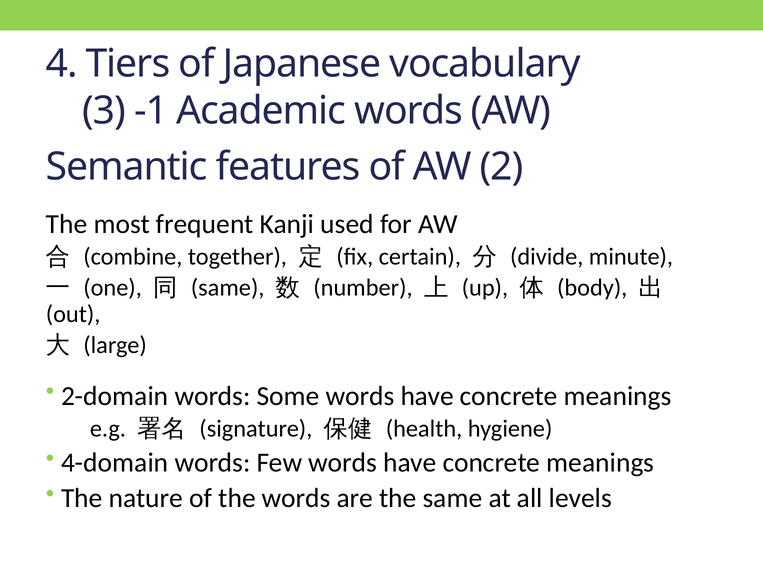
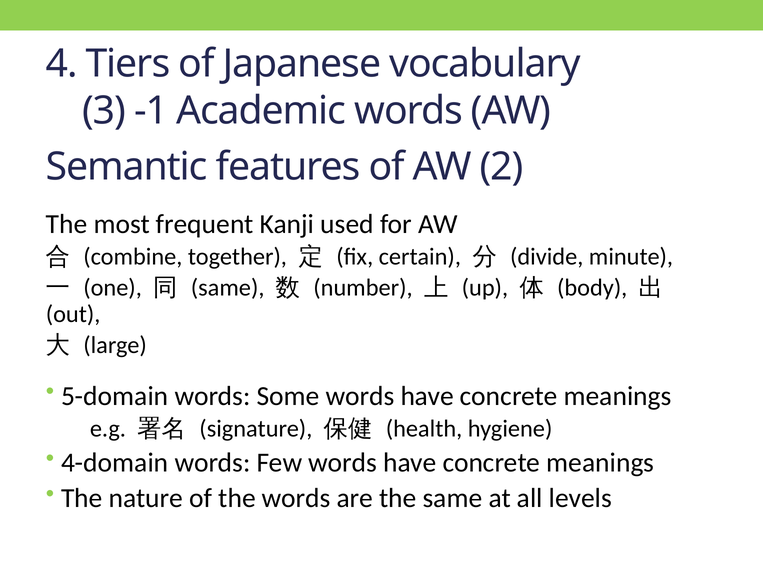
2-domain: 2-domain -> 5-domain
